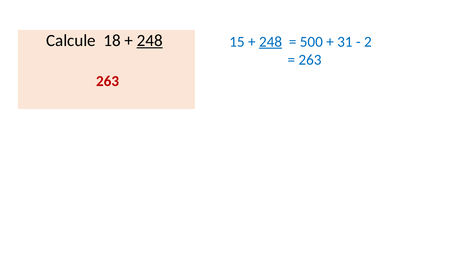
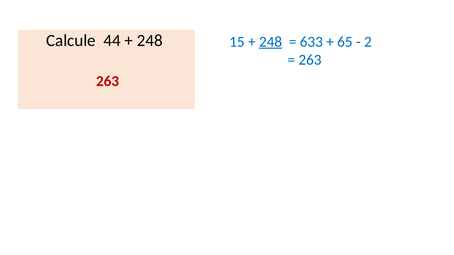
18: 18 -> 44
248 at (150, 41) underline: present -> none
500: 500 -> 633
31: 31 -> 65
